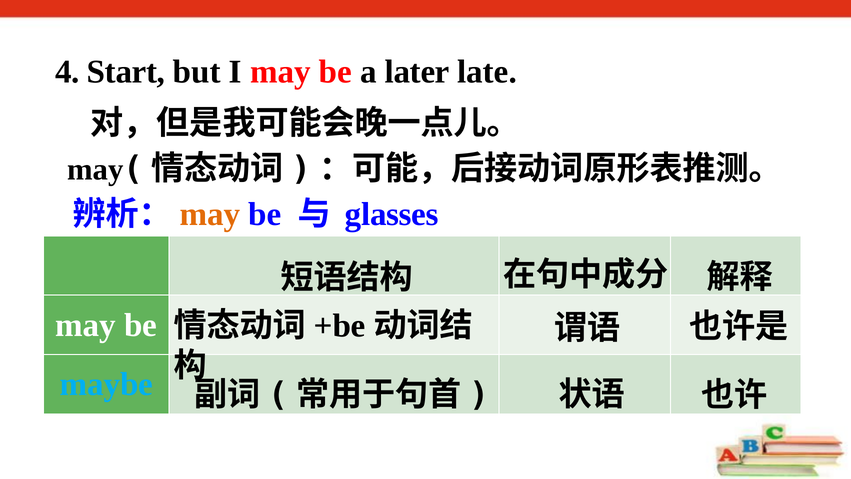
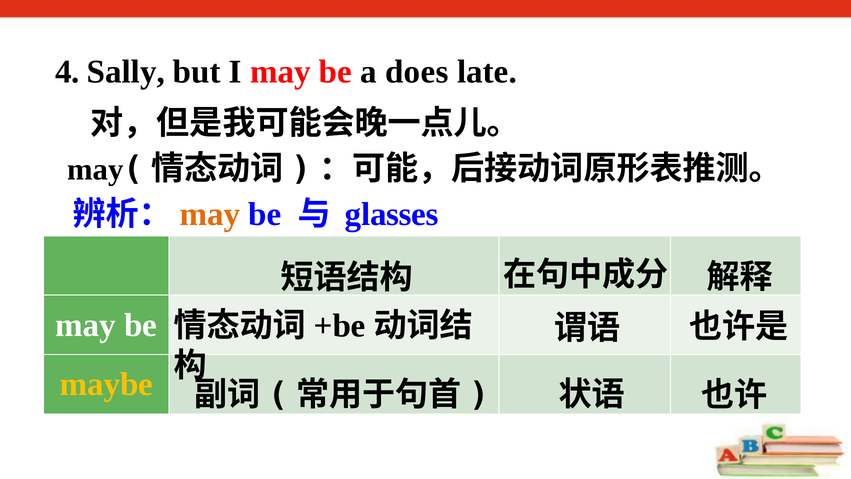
Start: Start -> Sally
later: later -> does
maybe colour: light blue -> yellow
